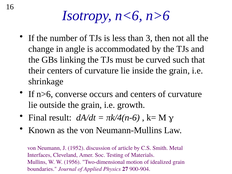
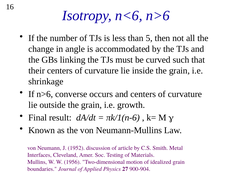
3: 3 -> 5
πk/4(n-6: πk/4(n-6 -> πk/1(n-6
